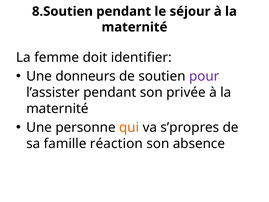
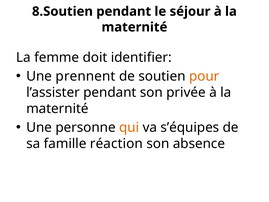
donneurs: donneurs -> prennent
pour colour: purple -> orange
s’propres: s’propres -> s’équipes
